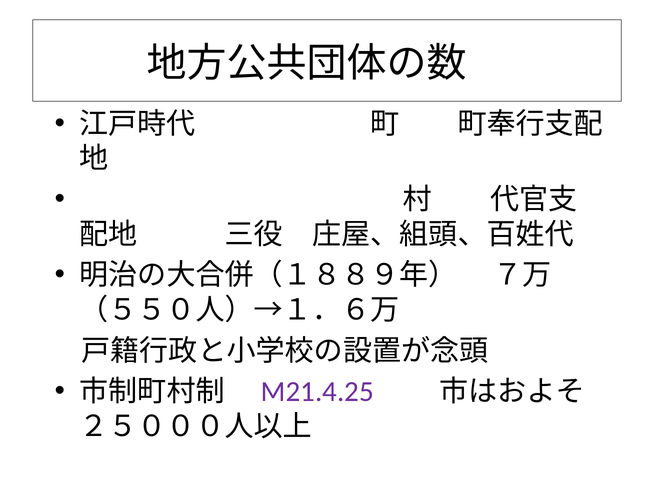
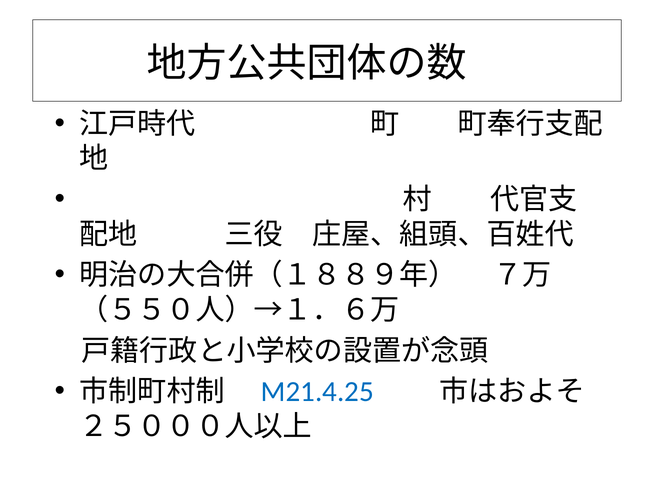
M21.4.25 colour: purple -> blue
